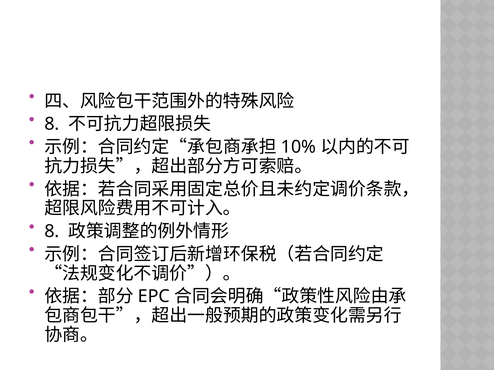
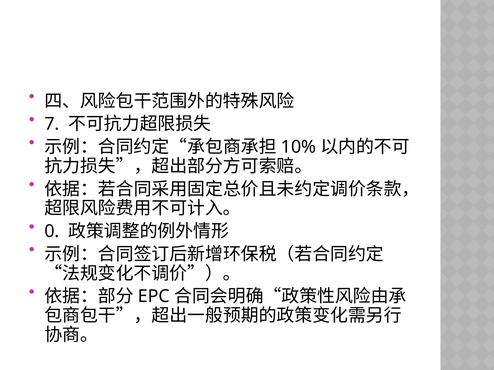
8 at (52, 124): 8 -> 7
8 at (52, 232): 8 -> 0
